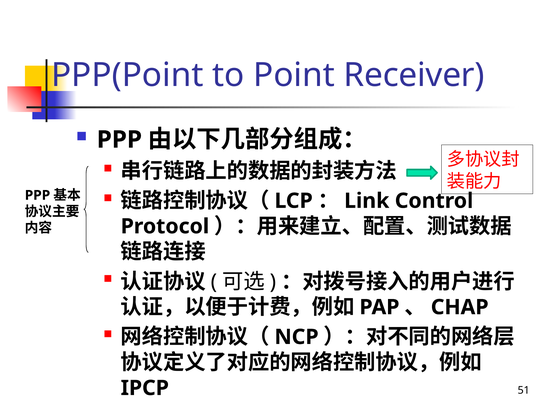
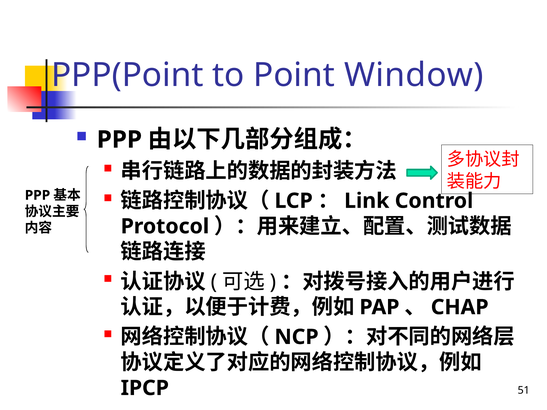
Receiver: Receiver -> Window
